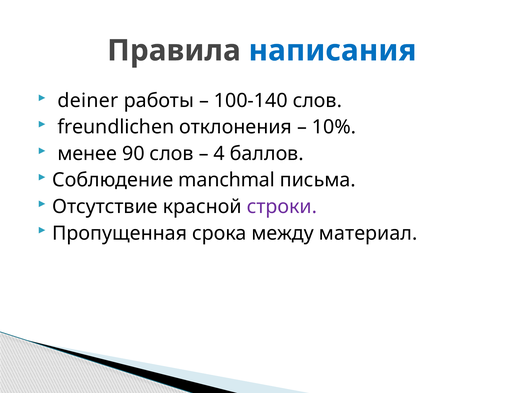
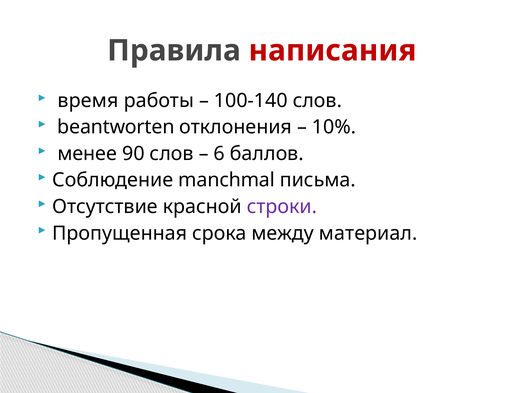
написания colour: blue -> red
deiner: deiner -> время
freundlichen: freundlichen -> beantworten
4: 4 -> 6
